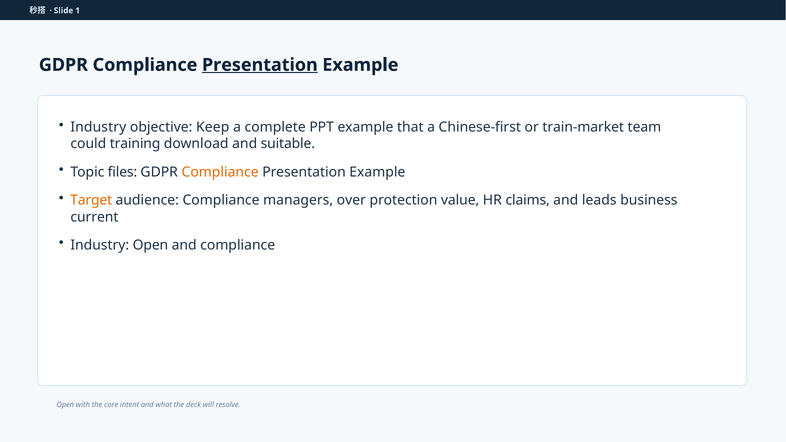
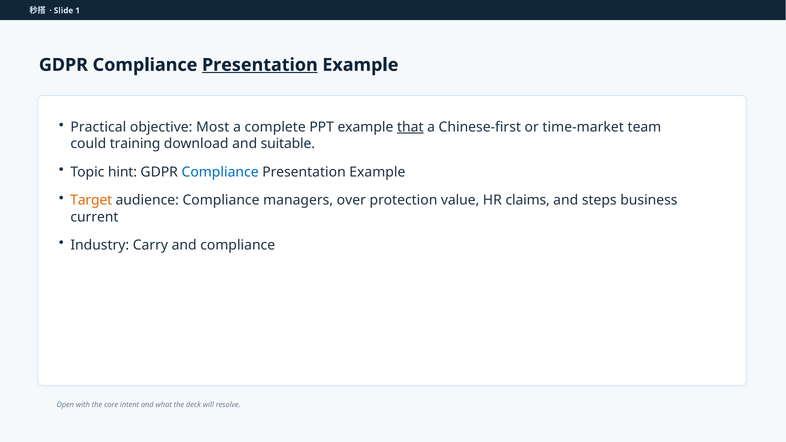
Industry at (98, 127): Industry -> Practical
Keep: Keep -> Most
that underline: none -> present
train-market: train-market -> time-market
files: files -> hint
Compliance at (220, 172) colour: orange -> blue
leads: leads -> steps
Industry Open: Open -> Carry
